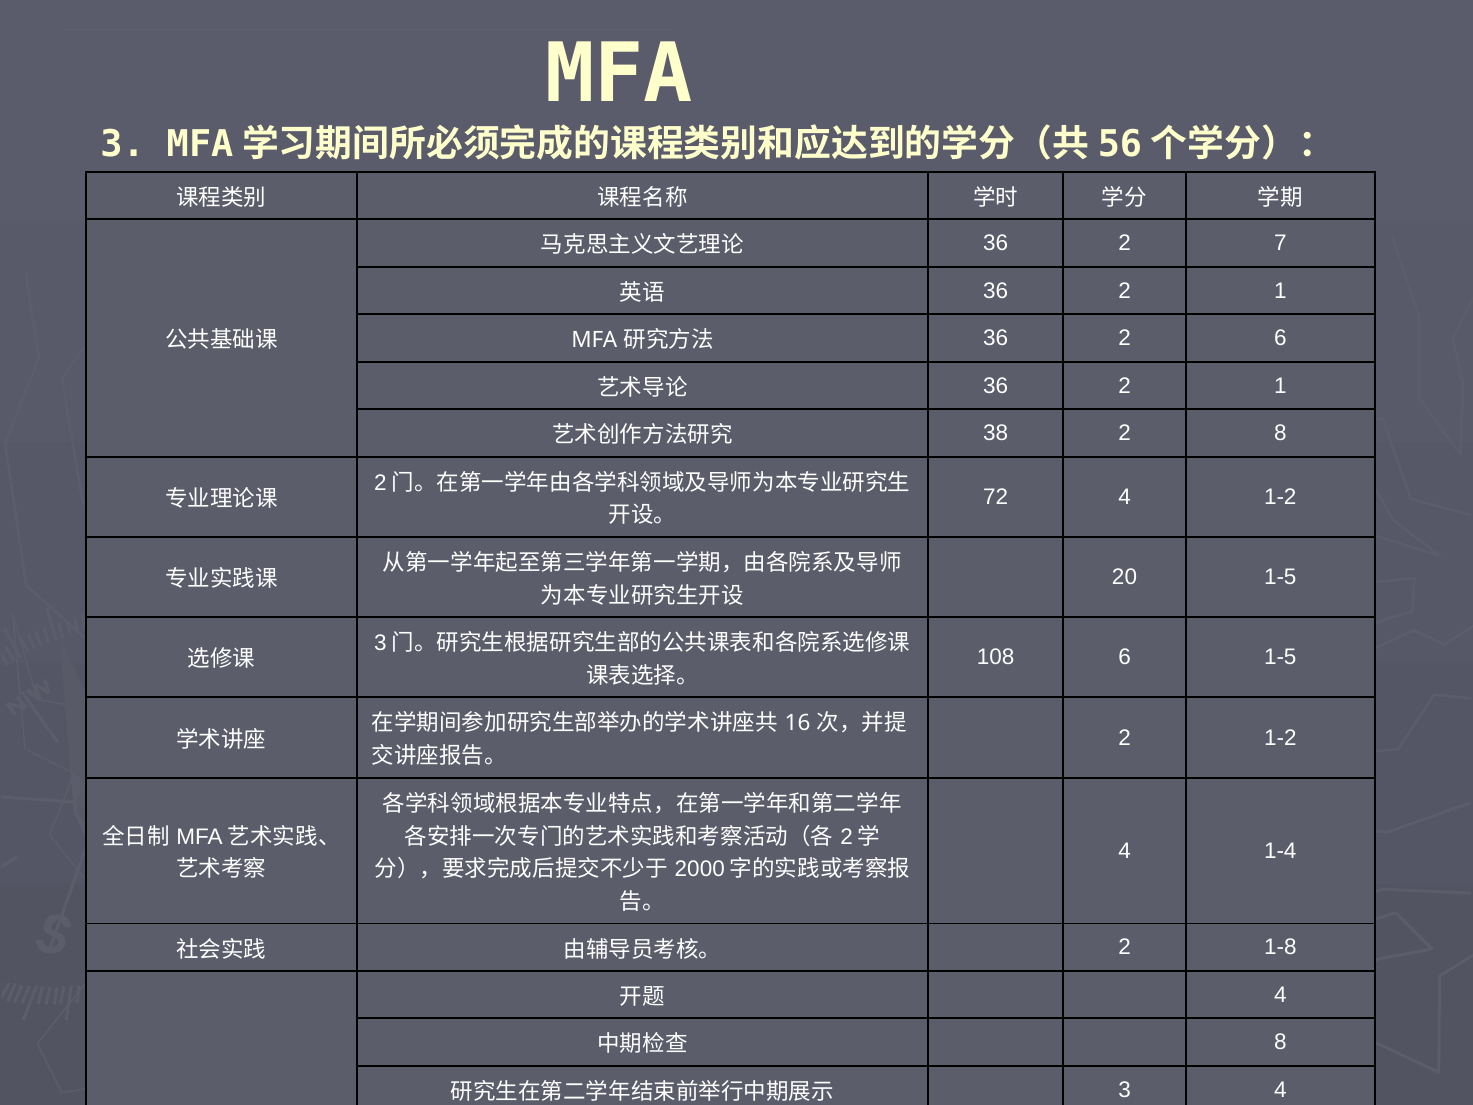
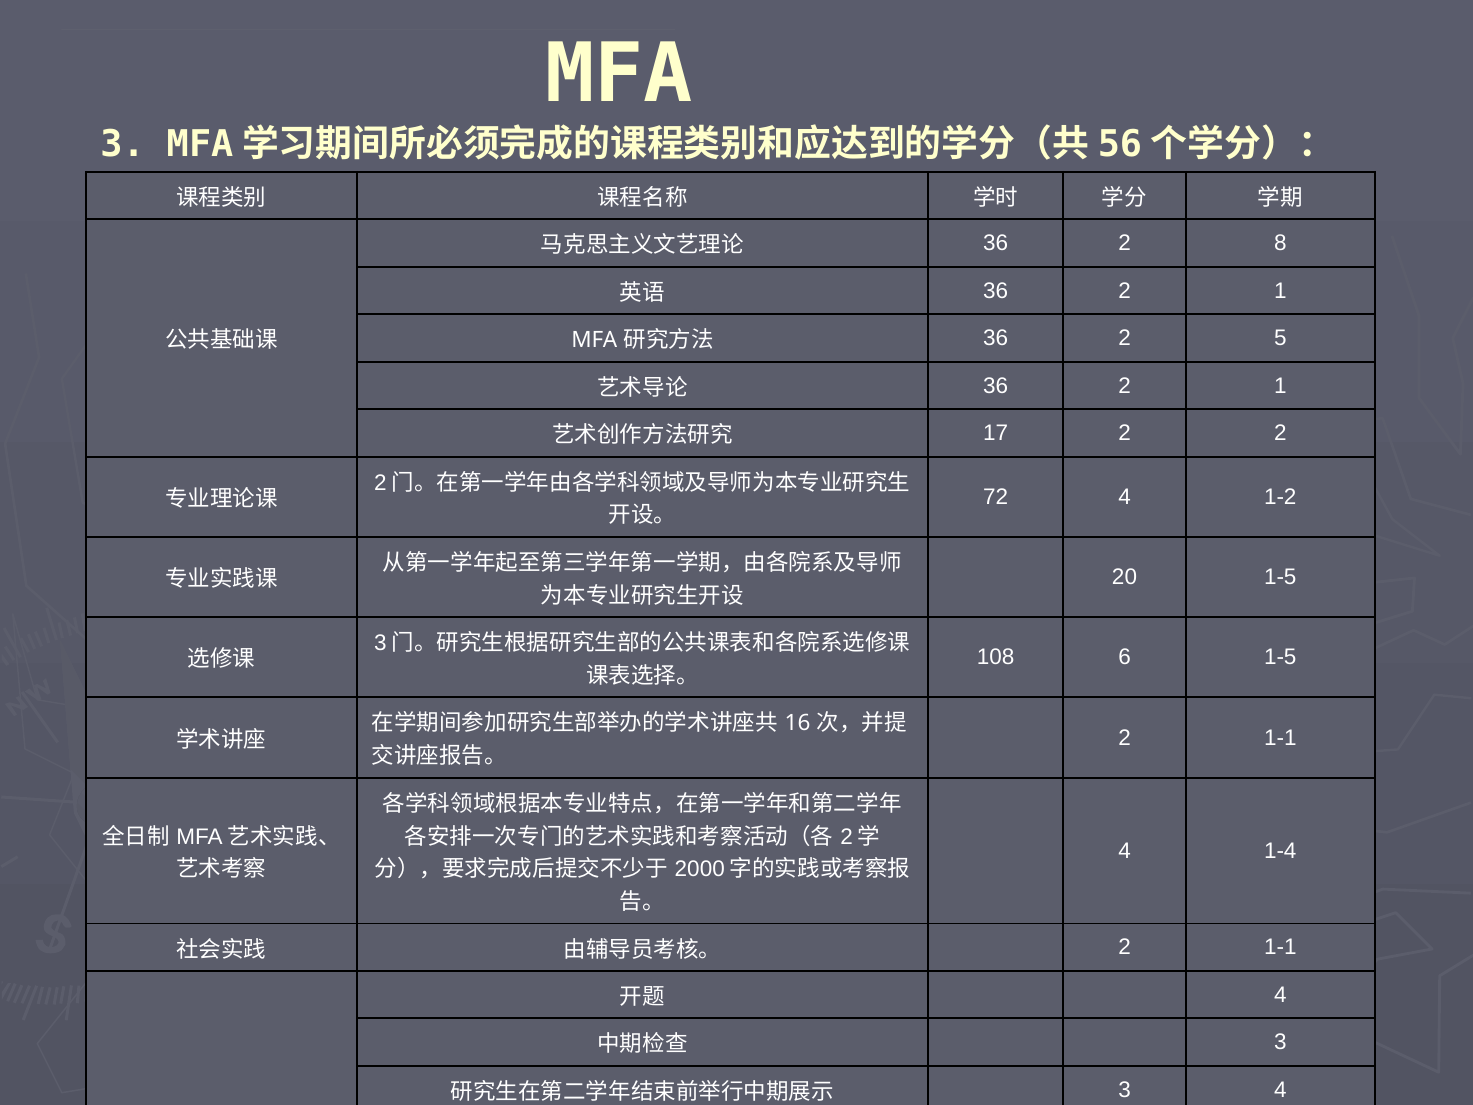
7: 7 -> 8
2 6: 6 -> 5
38: 38 -> 17
2 8: 8 -> 2
1-2 at (1280, 738): 1-2 -> 1-1
1-8 at (1280, 947): 1-8 -> 1-1
8 at (1280, 1042): 8 -> 3
